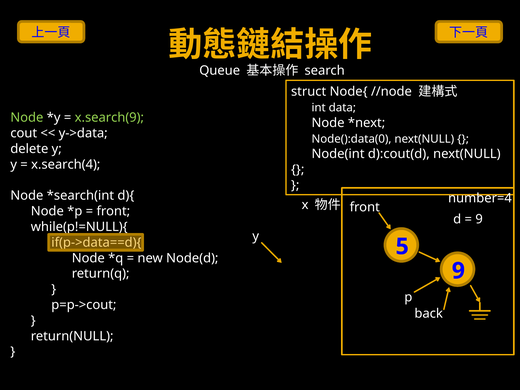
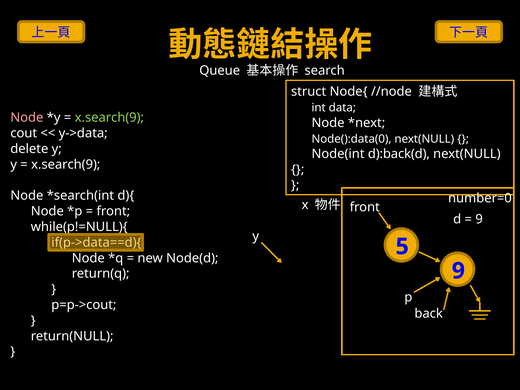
Node at (27, 118) colour: light green -> pink
d):cout(d: d):cout(d -> d):back(d
x.search(4 at (66, 165): x.search(4 -> x.search(9
number=4: number=4 -> number=0
